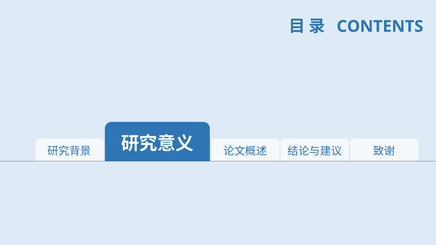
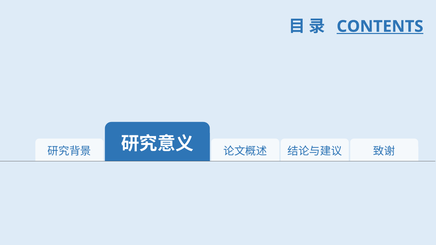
CONTENTS underline: none -> present
